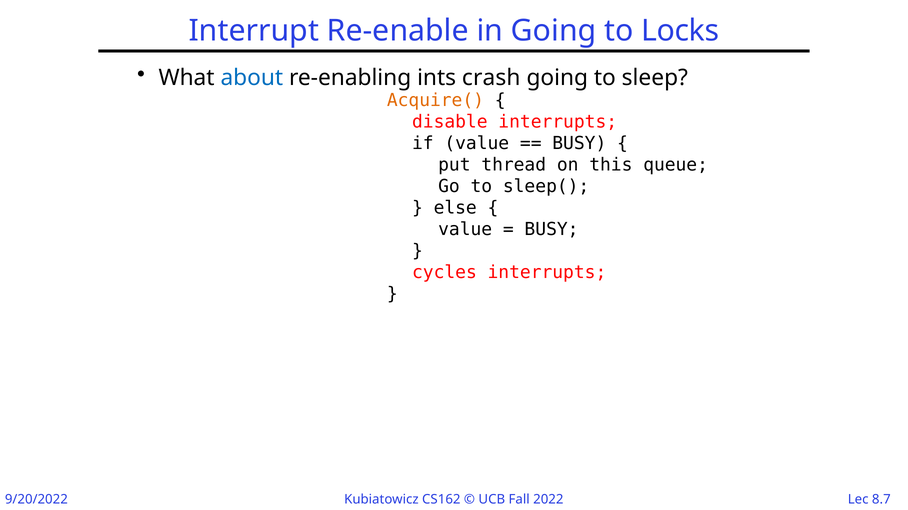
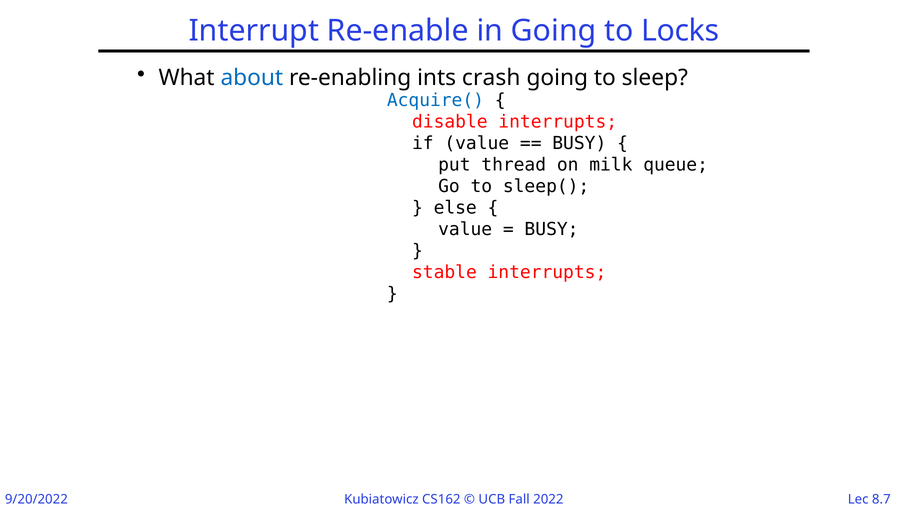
Acquire( colour: orange -> blue
this: this -> milk
cycles: cycles -> stable
